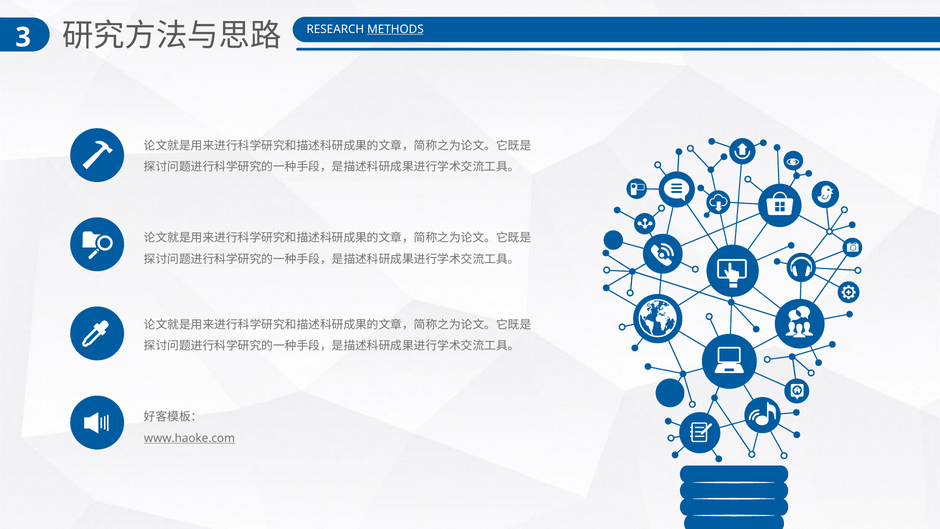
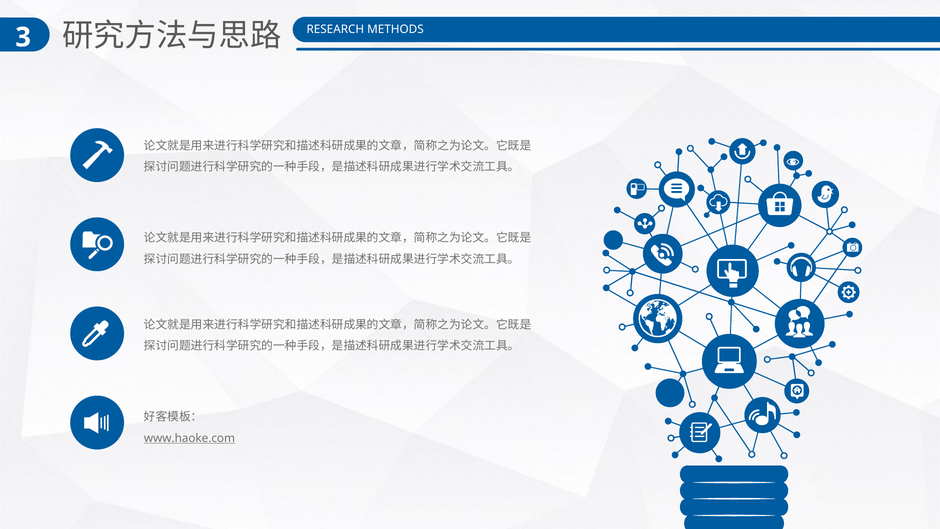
METHODS underline: present -> none
